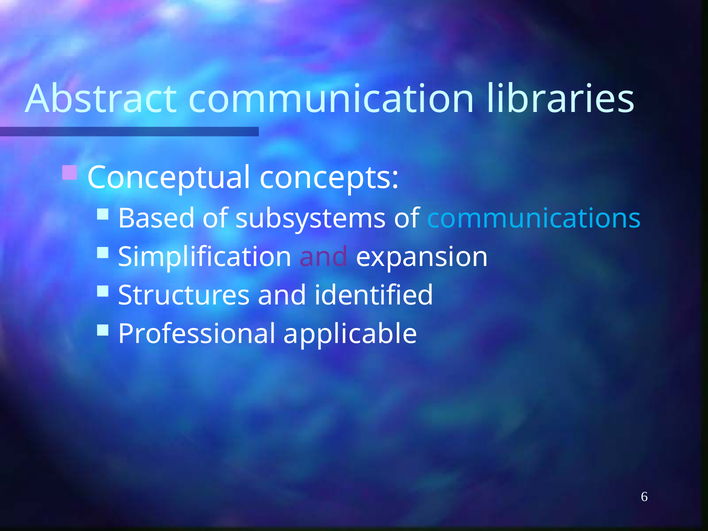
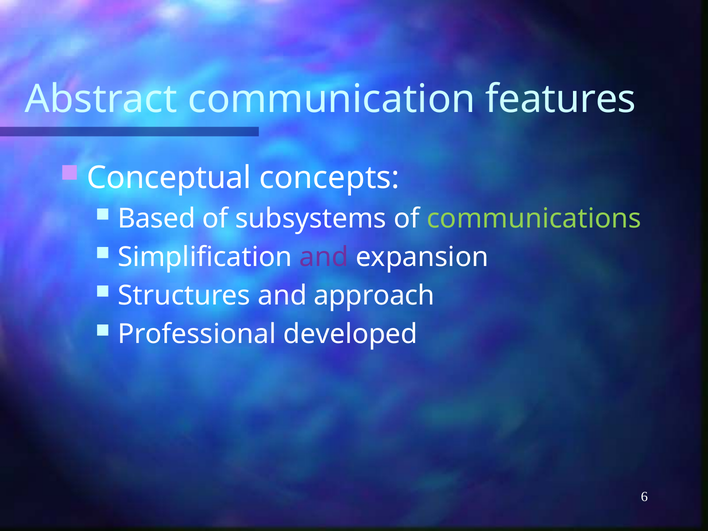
libraries: libraries -> features
communications colour: light blue -> light green
identified: identified -> approach
applicable: applicable -> developed
